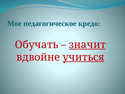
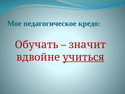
значит underline: present -> none
